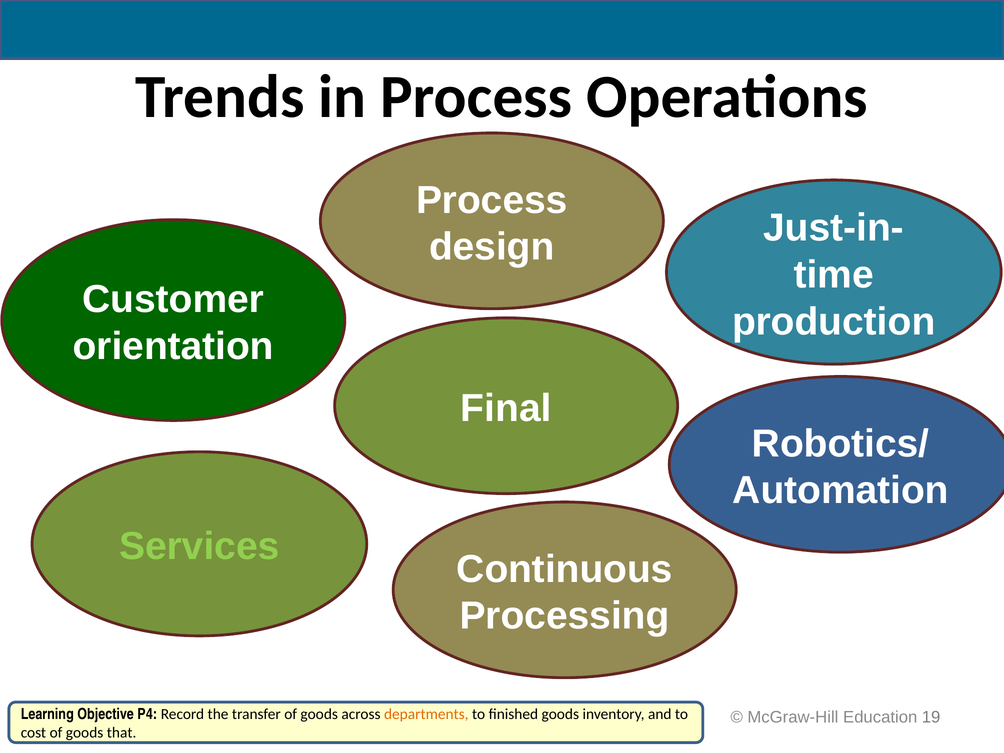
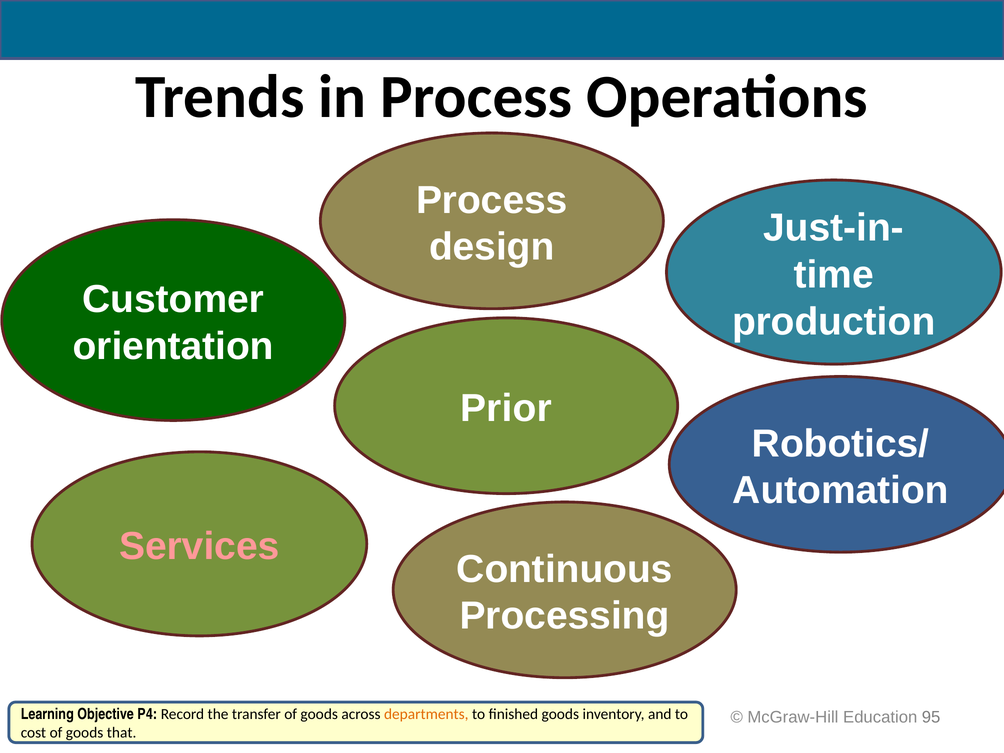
Final: Final -> Prior
Services colour: light green -> pink
19: 19 -> 95
